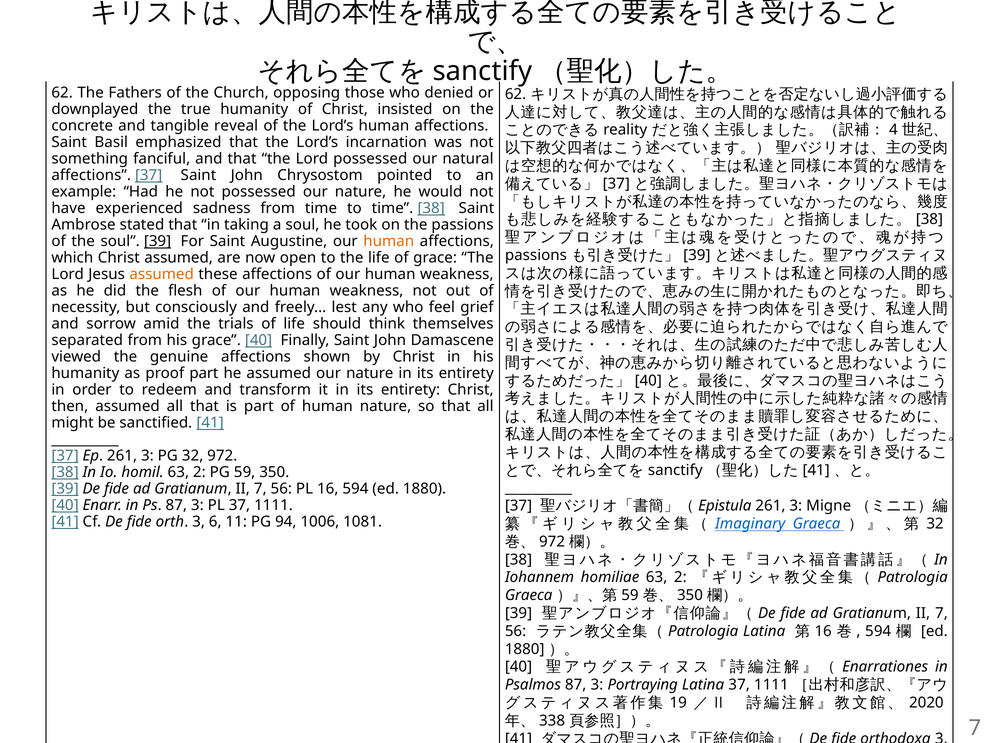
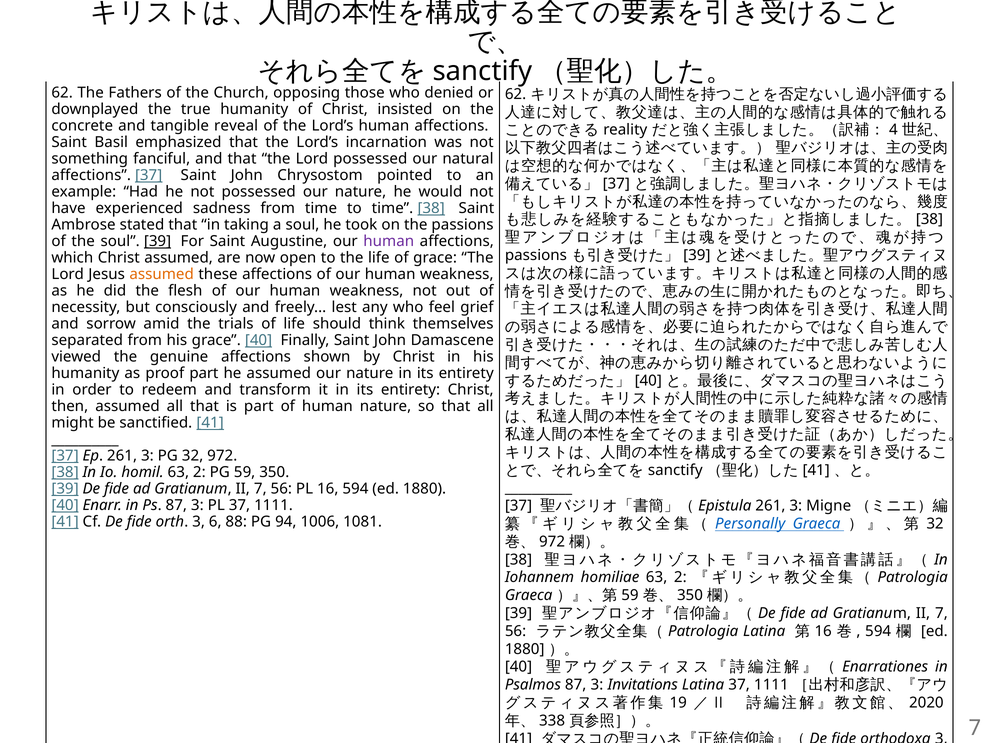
human at (389, 241) colour: orange -> purple
11: 11 -> 88
Imaginary: Imaginary -> Personally
Portraying: Portraying -> Invitations
